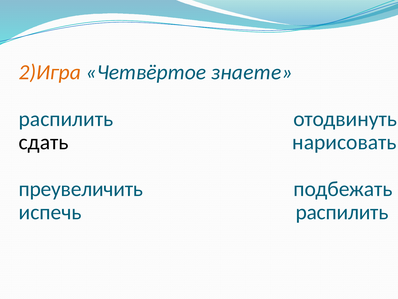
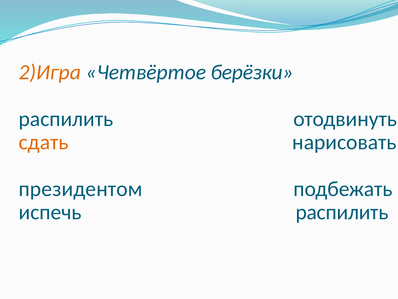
знаете: знаете -> берёзки
сдать colour: black -> orange
преувеличить: преувеличить -> президентом
